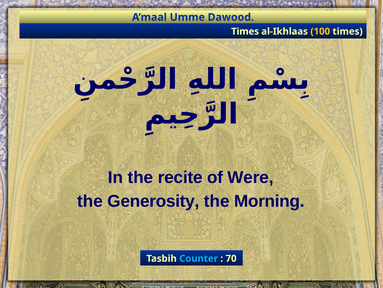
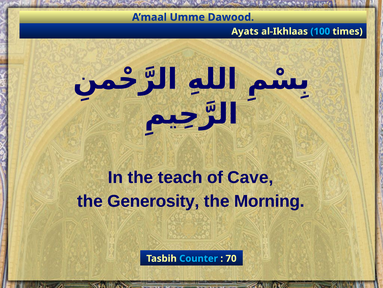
Times at (245, 31): Times -> Ayats
100 colour: yellow -> light blue
recite: recite -> teach
Were: Were -> Cave
